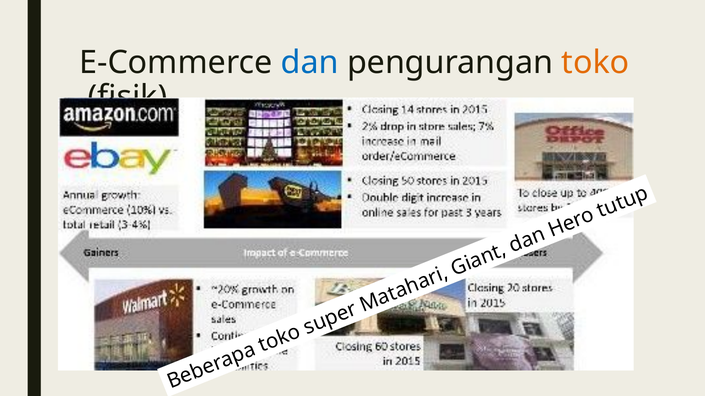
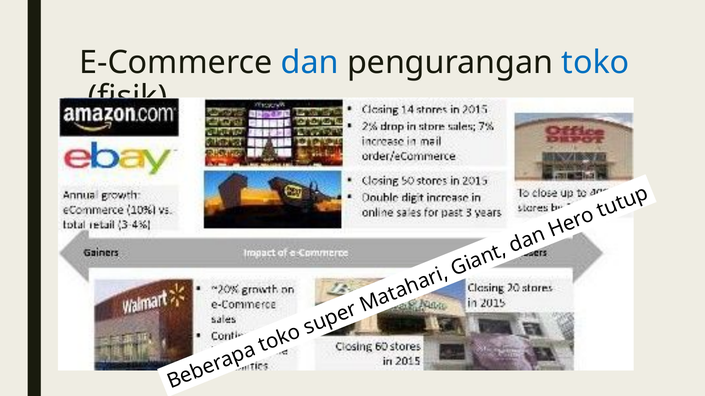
toko colour: orange -> blue
